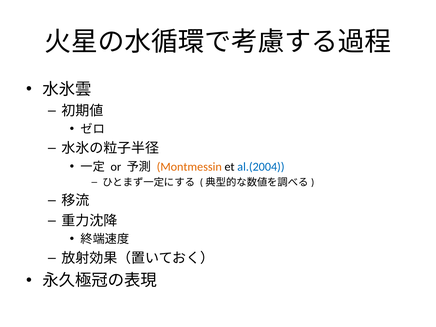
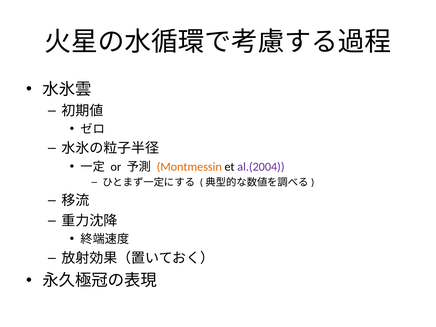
al.(2004 colour: blue -> purple
